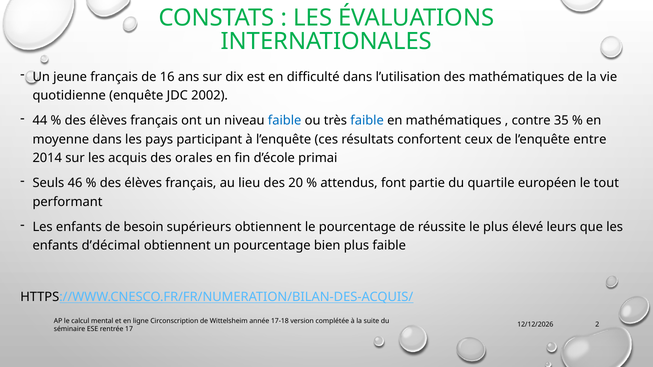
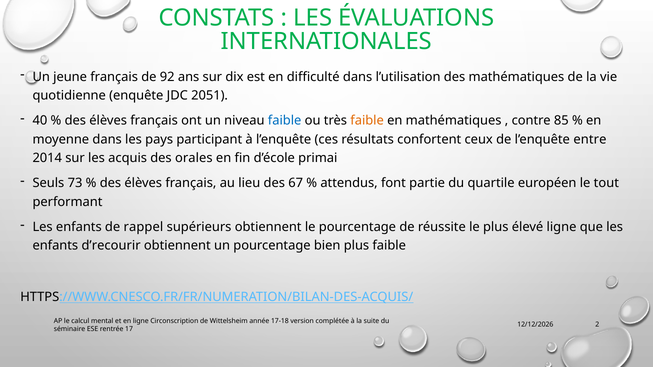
16: 16 -> 92
2002: 2002 -> 2051
44: 44 -> 40
faible at (367, 121) colour: blue -> orange
35: 35 -> 85
46: 46 -> 73
20: 20 -> 67
besoin: besoin -> rappel
élevé leurs: leurs -> ligne
d’décimal: d’décimal -> d’recourir
